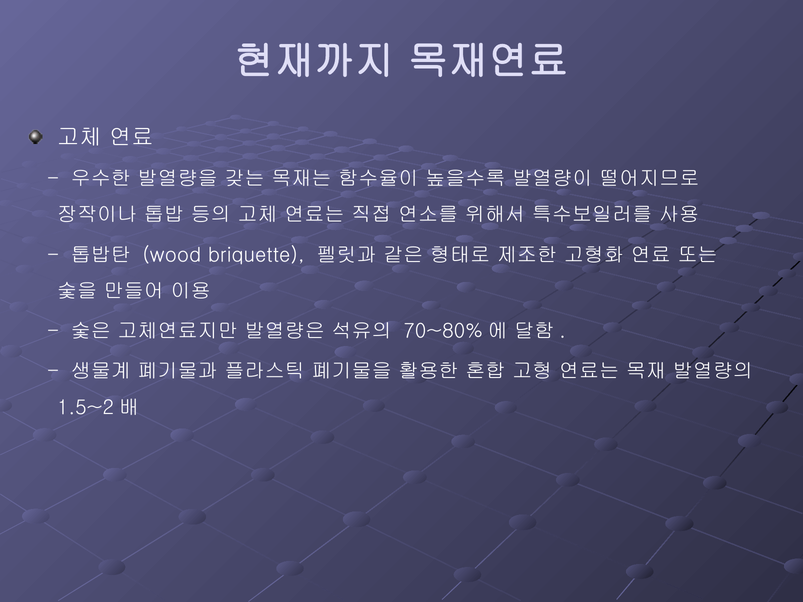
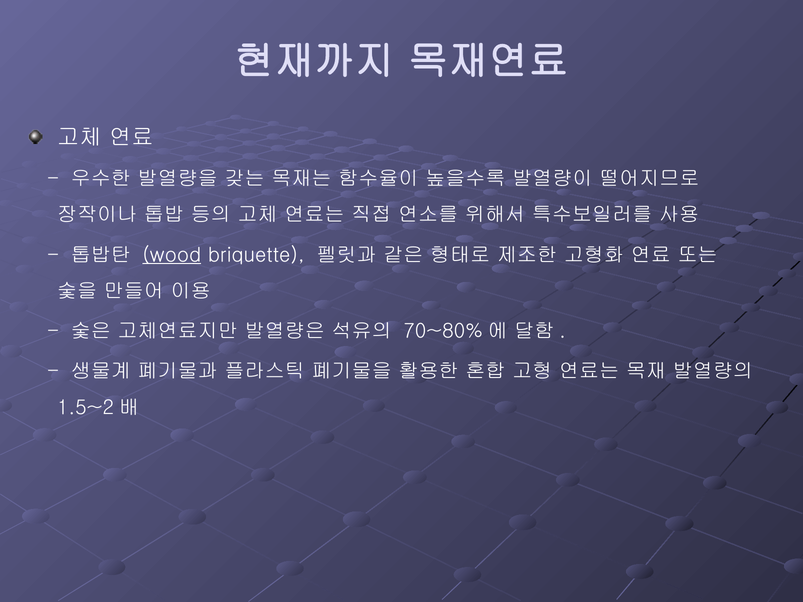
wood underline: none -> present
